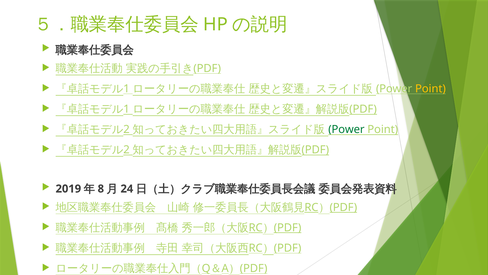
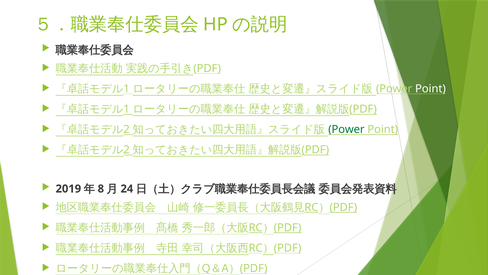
Point at (430, 89) colour: yellow -> white
